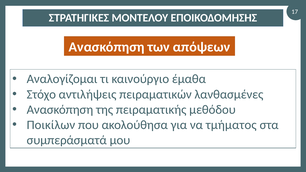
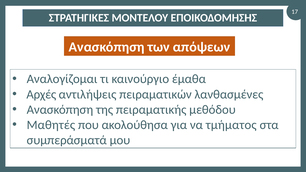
Στόχο: Στόχο -> Αρχές
Ποικίλων: Ποικίλων -> Μαθητές
